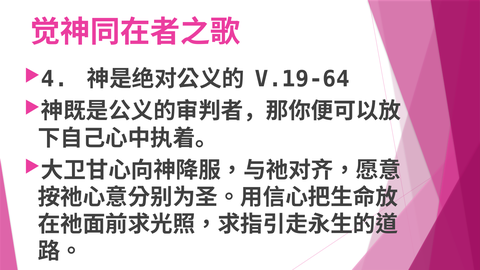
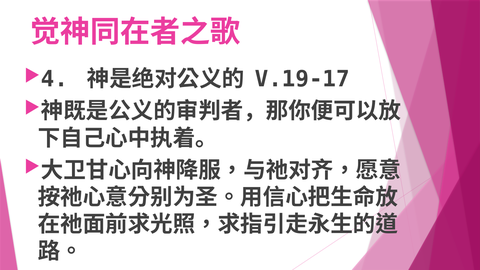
V.19-64: V.19-64 -> V.19-17
